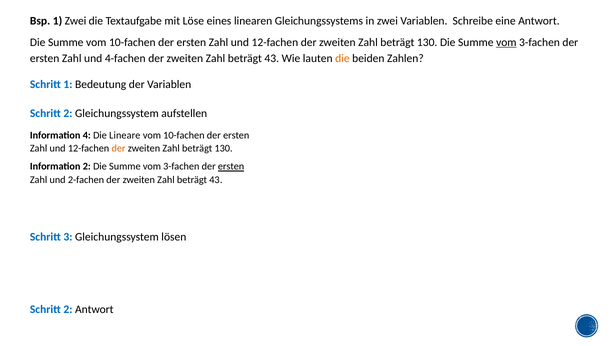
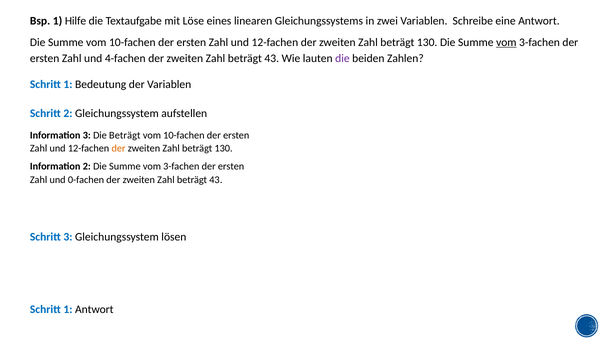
1 Zwei: Zwei -> Hilfe
die at (342, 58) colour: orange -> purple
Information 4: 4 -> 3
Die Lineare: Lineare -> Beträgt
ersten at (231, 167) underline: present -> none
2-fachen: 2-fachen -> 0-fachen
2 at (68, 309): 2 -> 1
